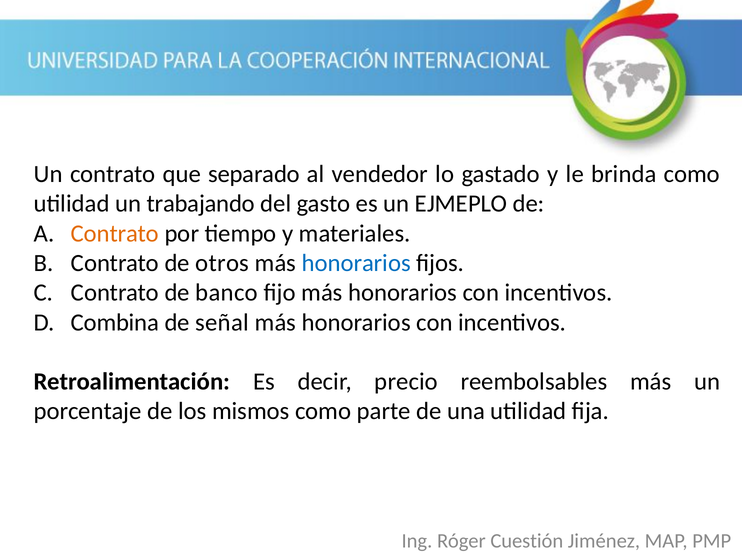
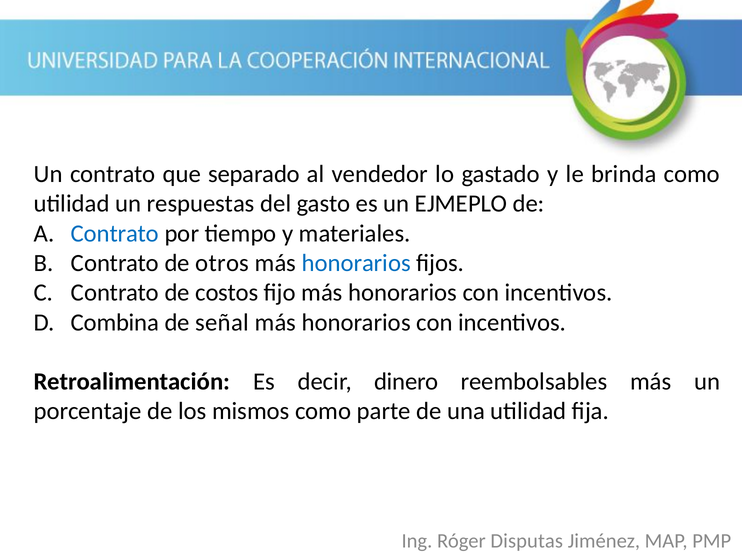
trabajando: trabajando -> respuestas
Contrato at (115, 234) colour: orange -> blue
banco: banco -> costos
precio: precio -> dinero
Cuestión: Cuestión -> Disputas
